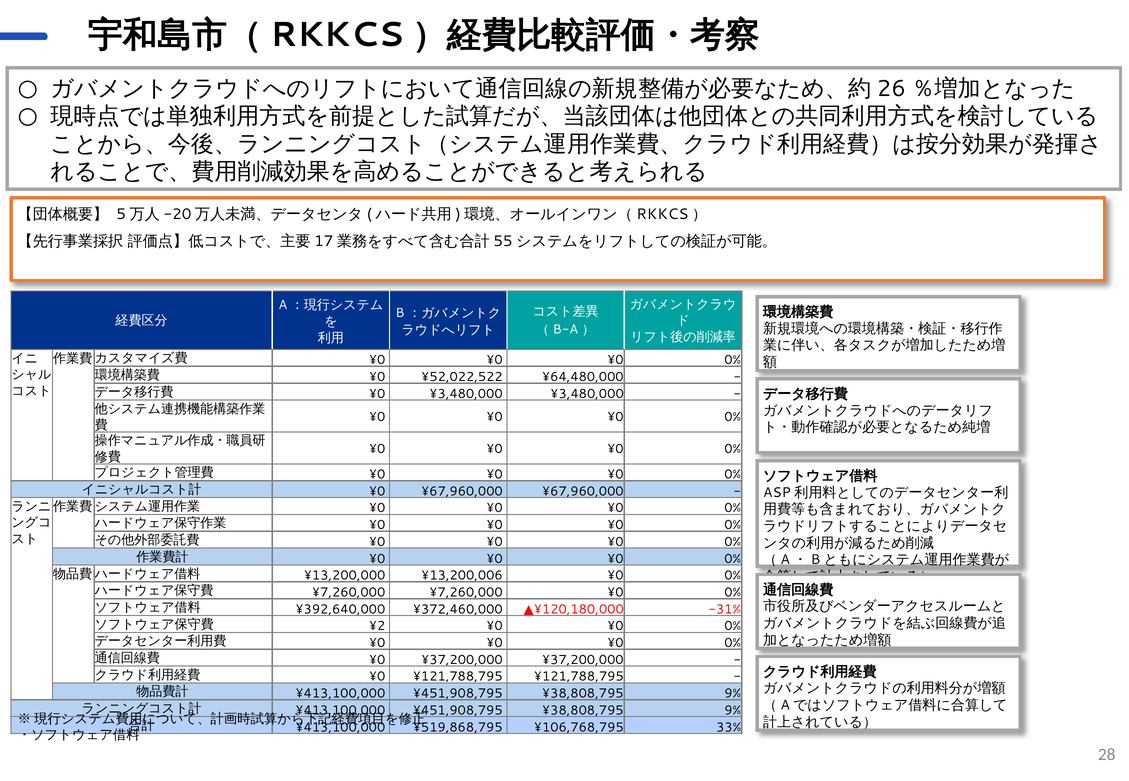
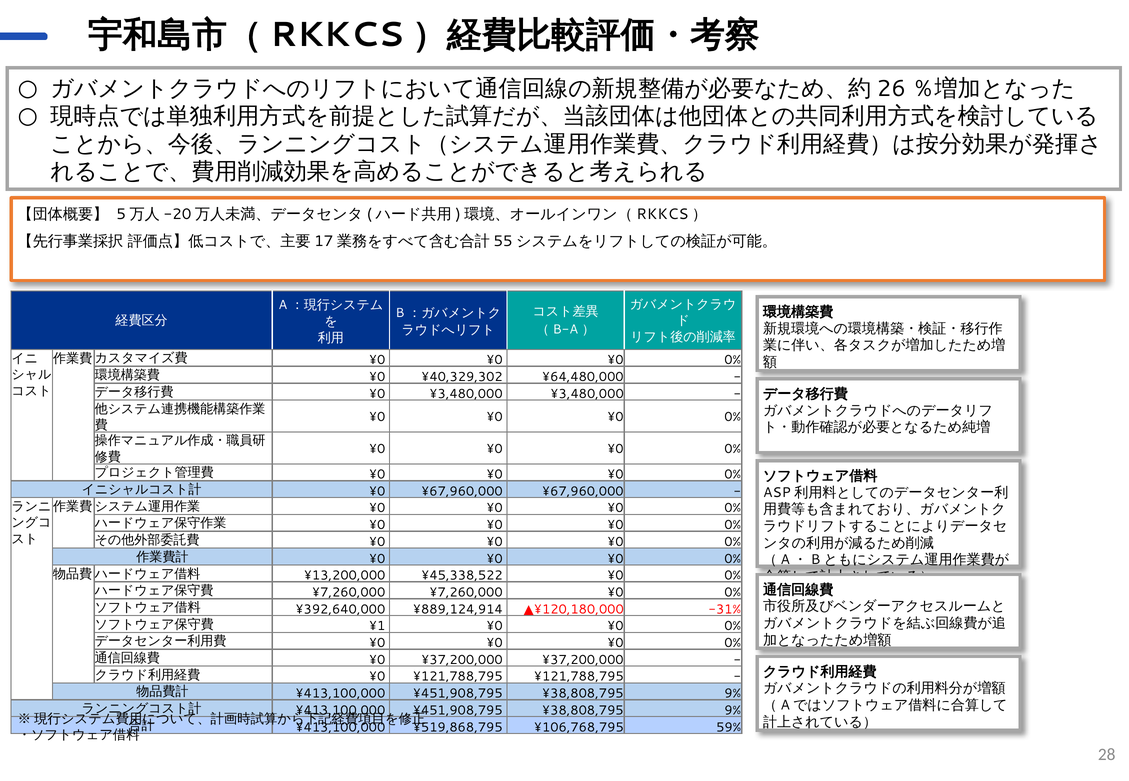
¥52,022,522: ¥52,022,522 -> ¥40,329,302
¥13,200,006: ¥13,200,006 -> ¥45,338,522
¥372,460,000: ¥372,460,000 -> ¥889,124,914
¥2: ¥2 -> ¥1
33%: 33% -> 59%
